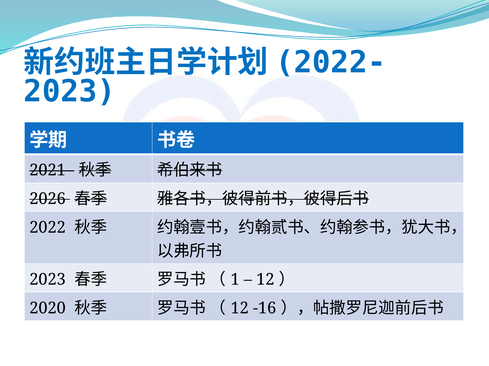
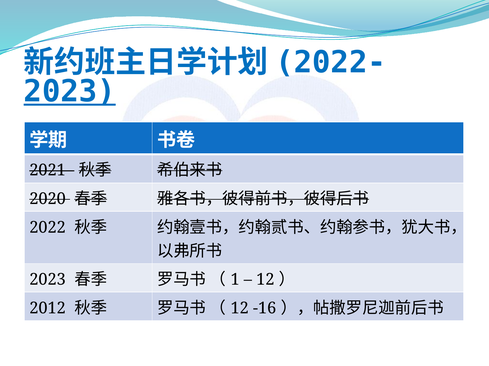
2023 at (70, 92) underline: none -> present
2026: 2026 -> 2020
2020: 2020 -> 2012
